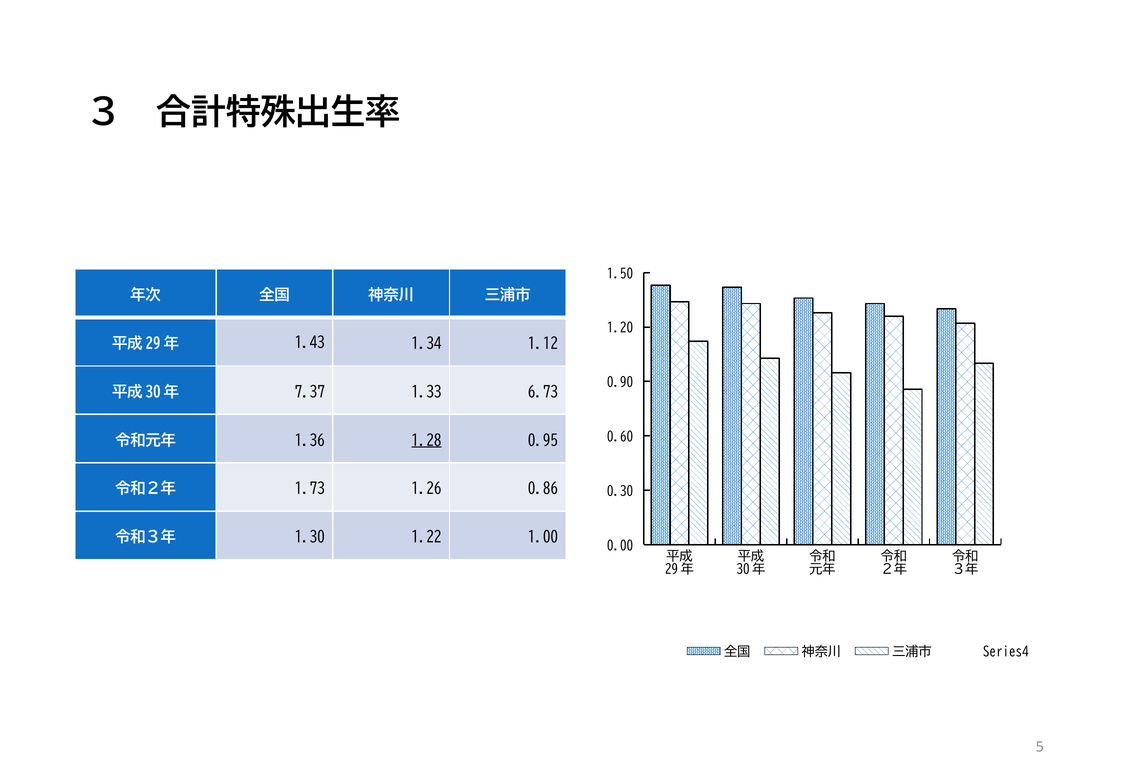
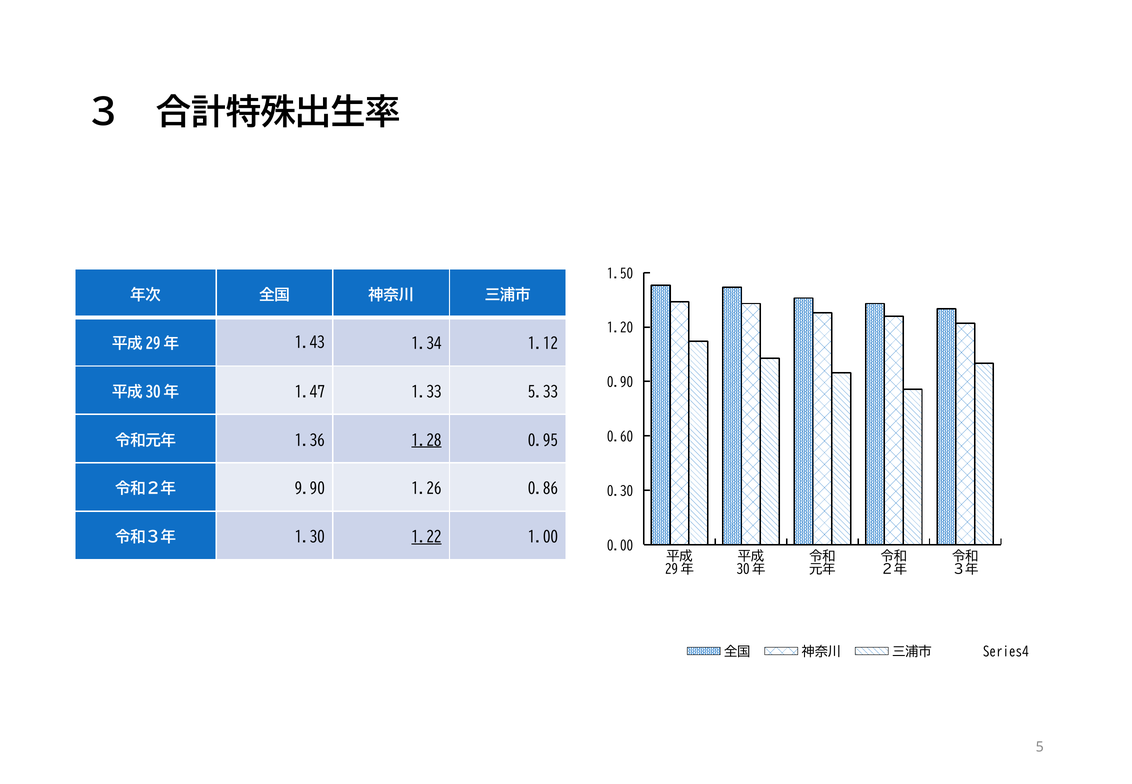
7.37: 7.37 -> 1.47
6.73: 6.73 -> 5.33
1.73: 1.73 -> 9.90
1.22 underline: none -> present
